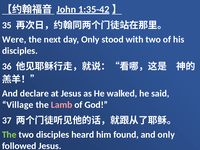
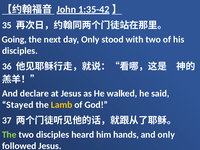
Were: Were -> Going
Village: Village -> Stayed
Lamb colour: pink -> yellow
found: found -> hands
